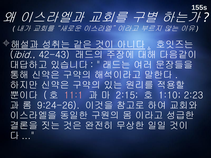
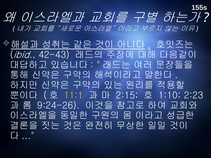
11:1 colour: pink -> yellow
